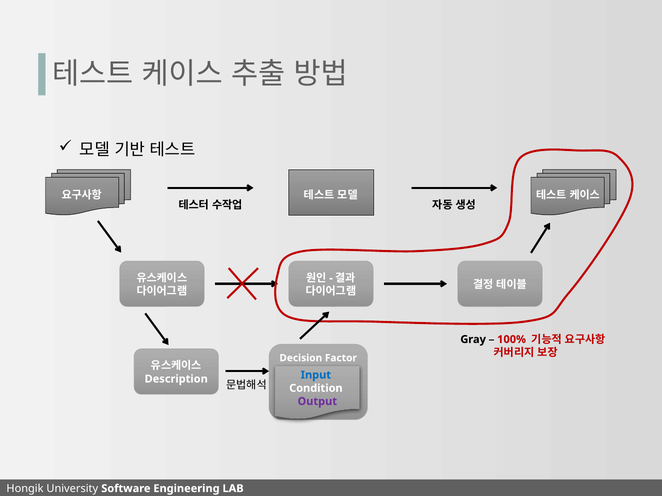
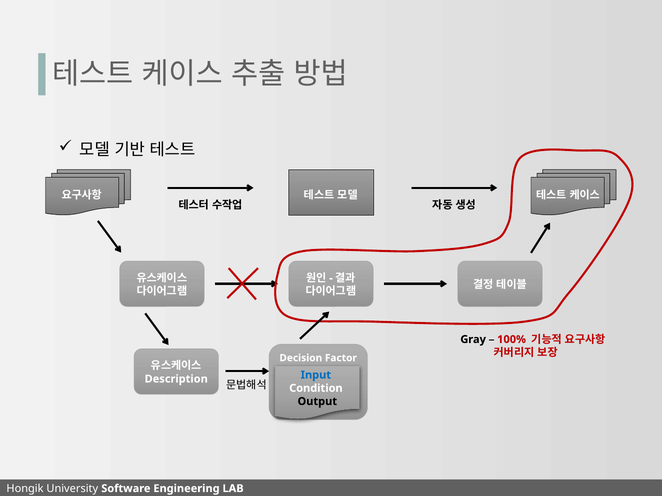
Output colour: purple -> black
